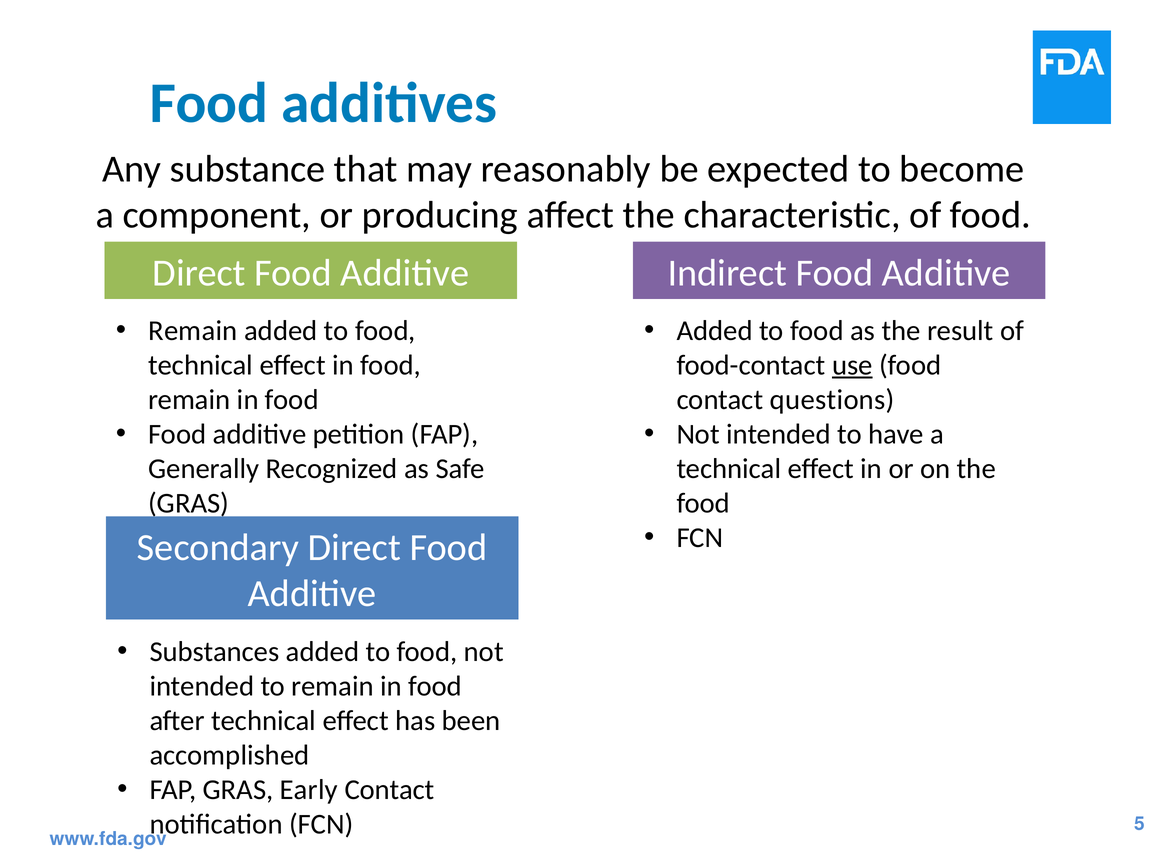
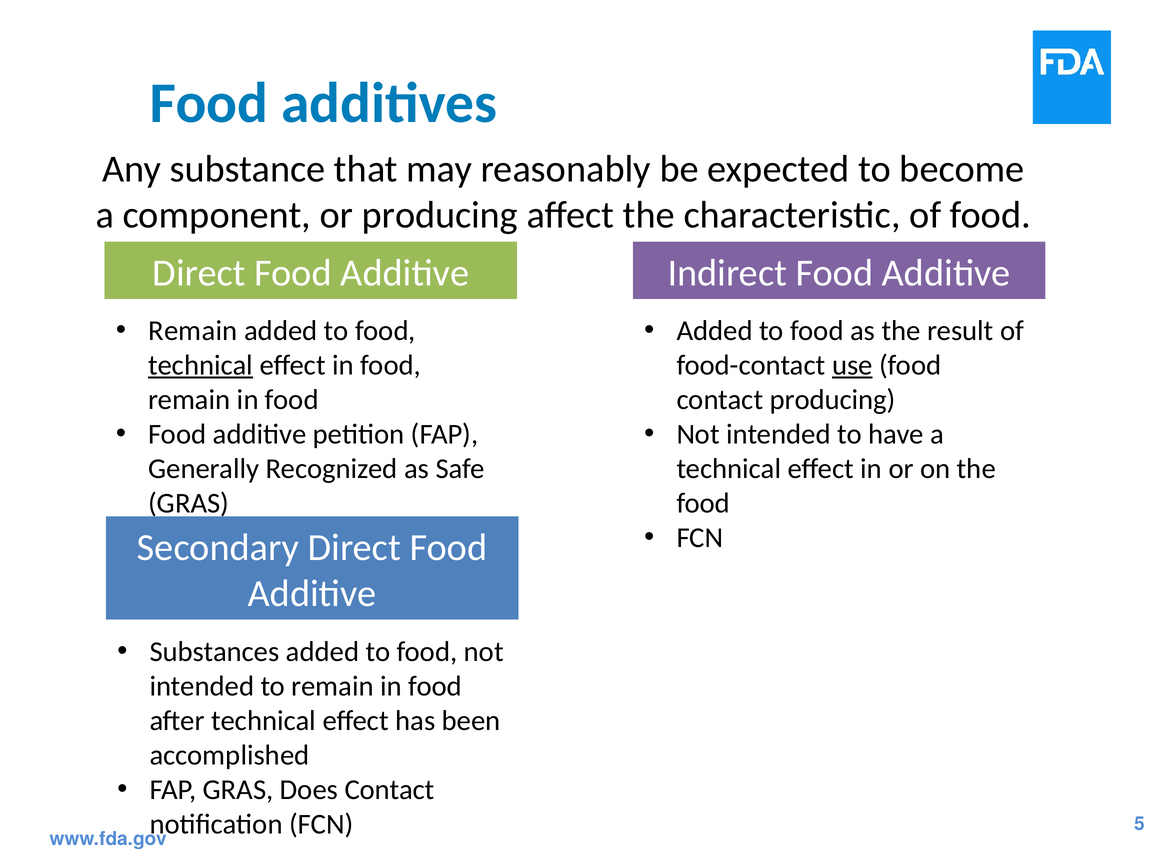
technical at (201, 365) underline: none -> present
contact questions: questions -> producing
Early: Early -> Does
